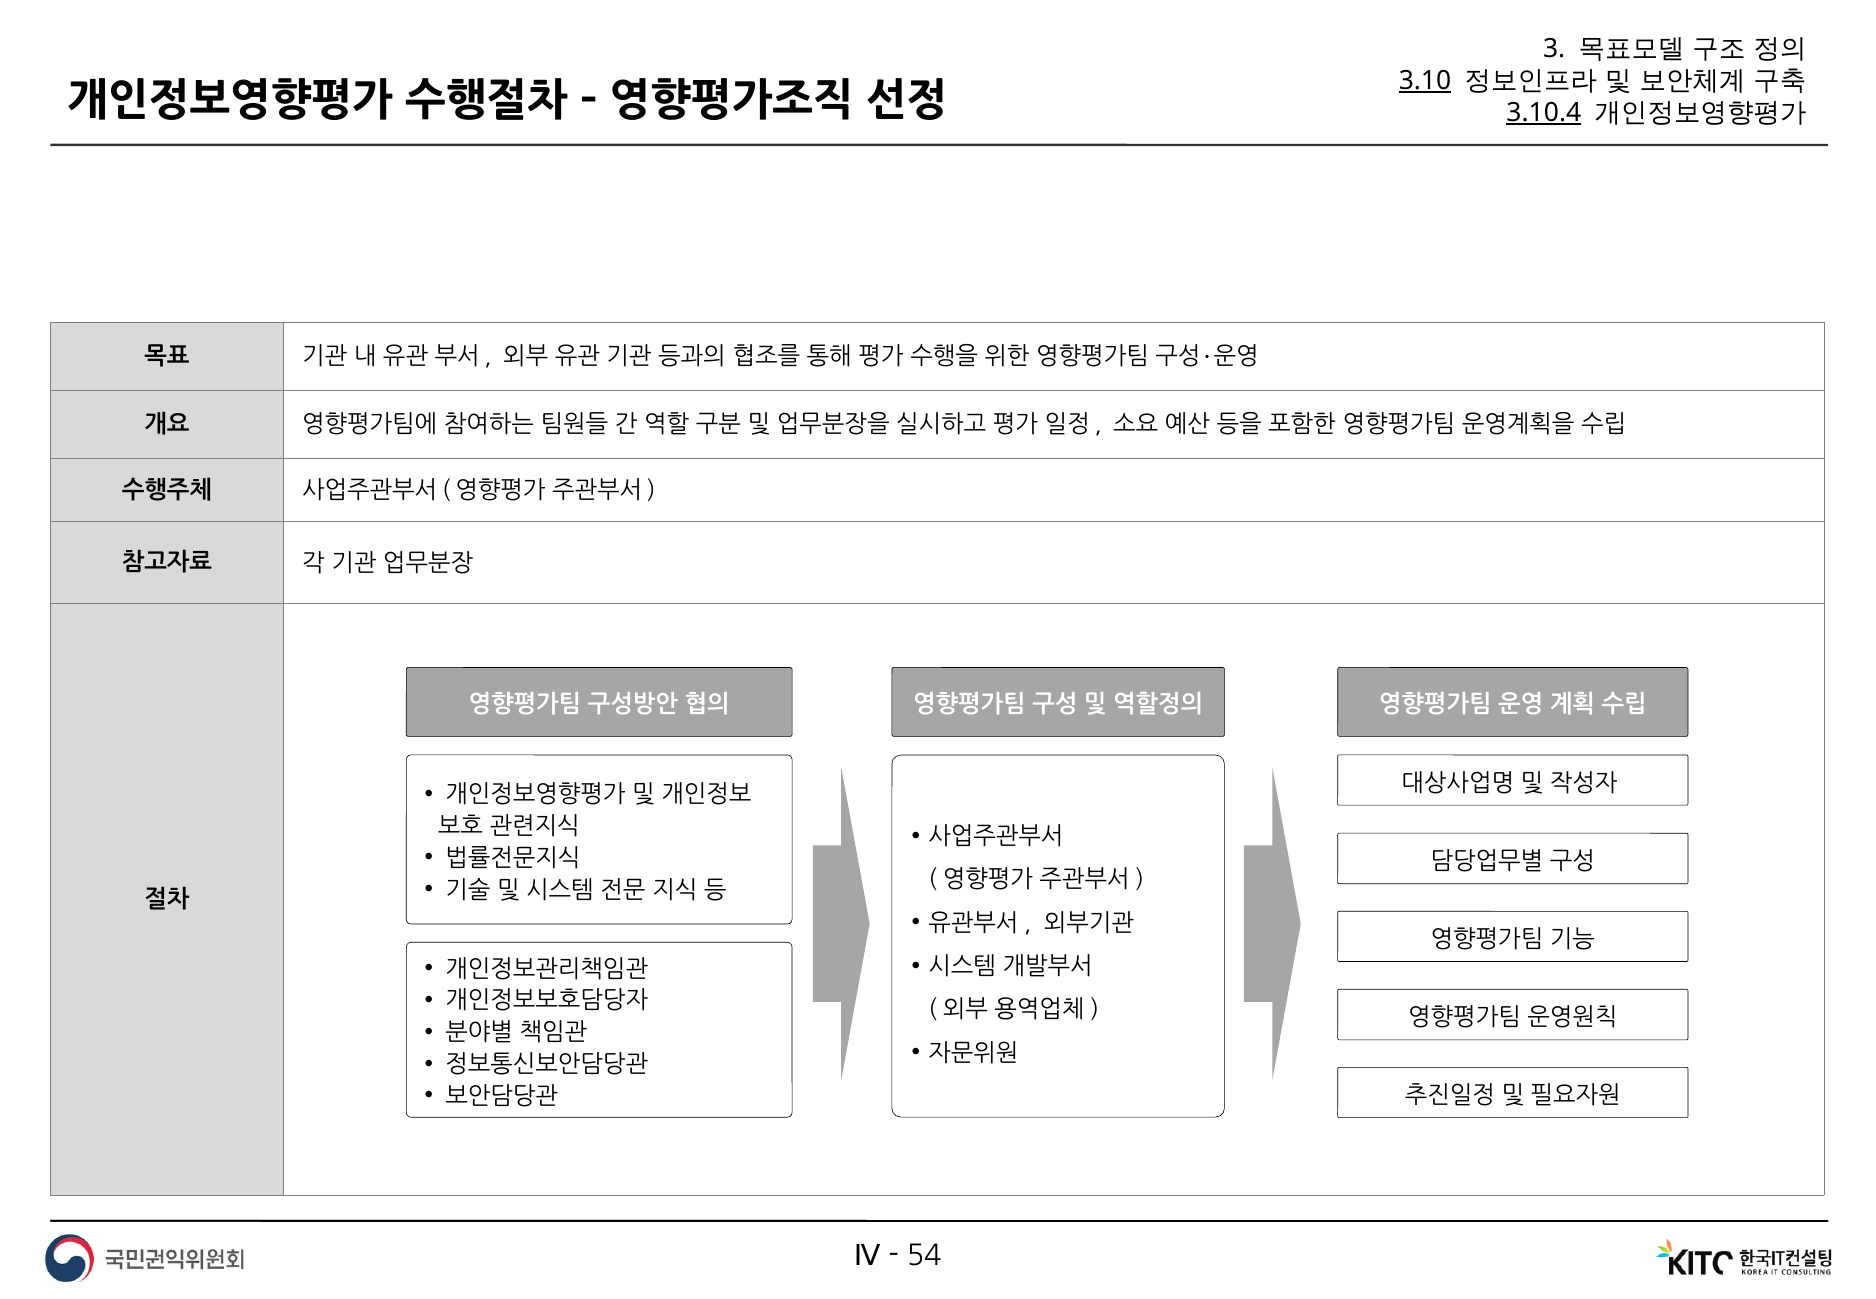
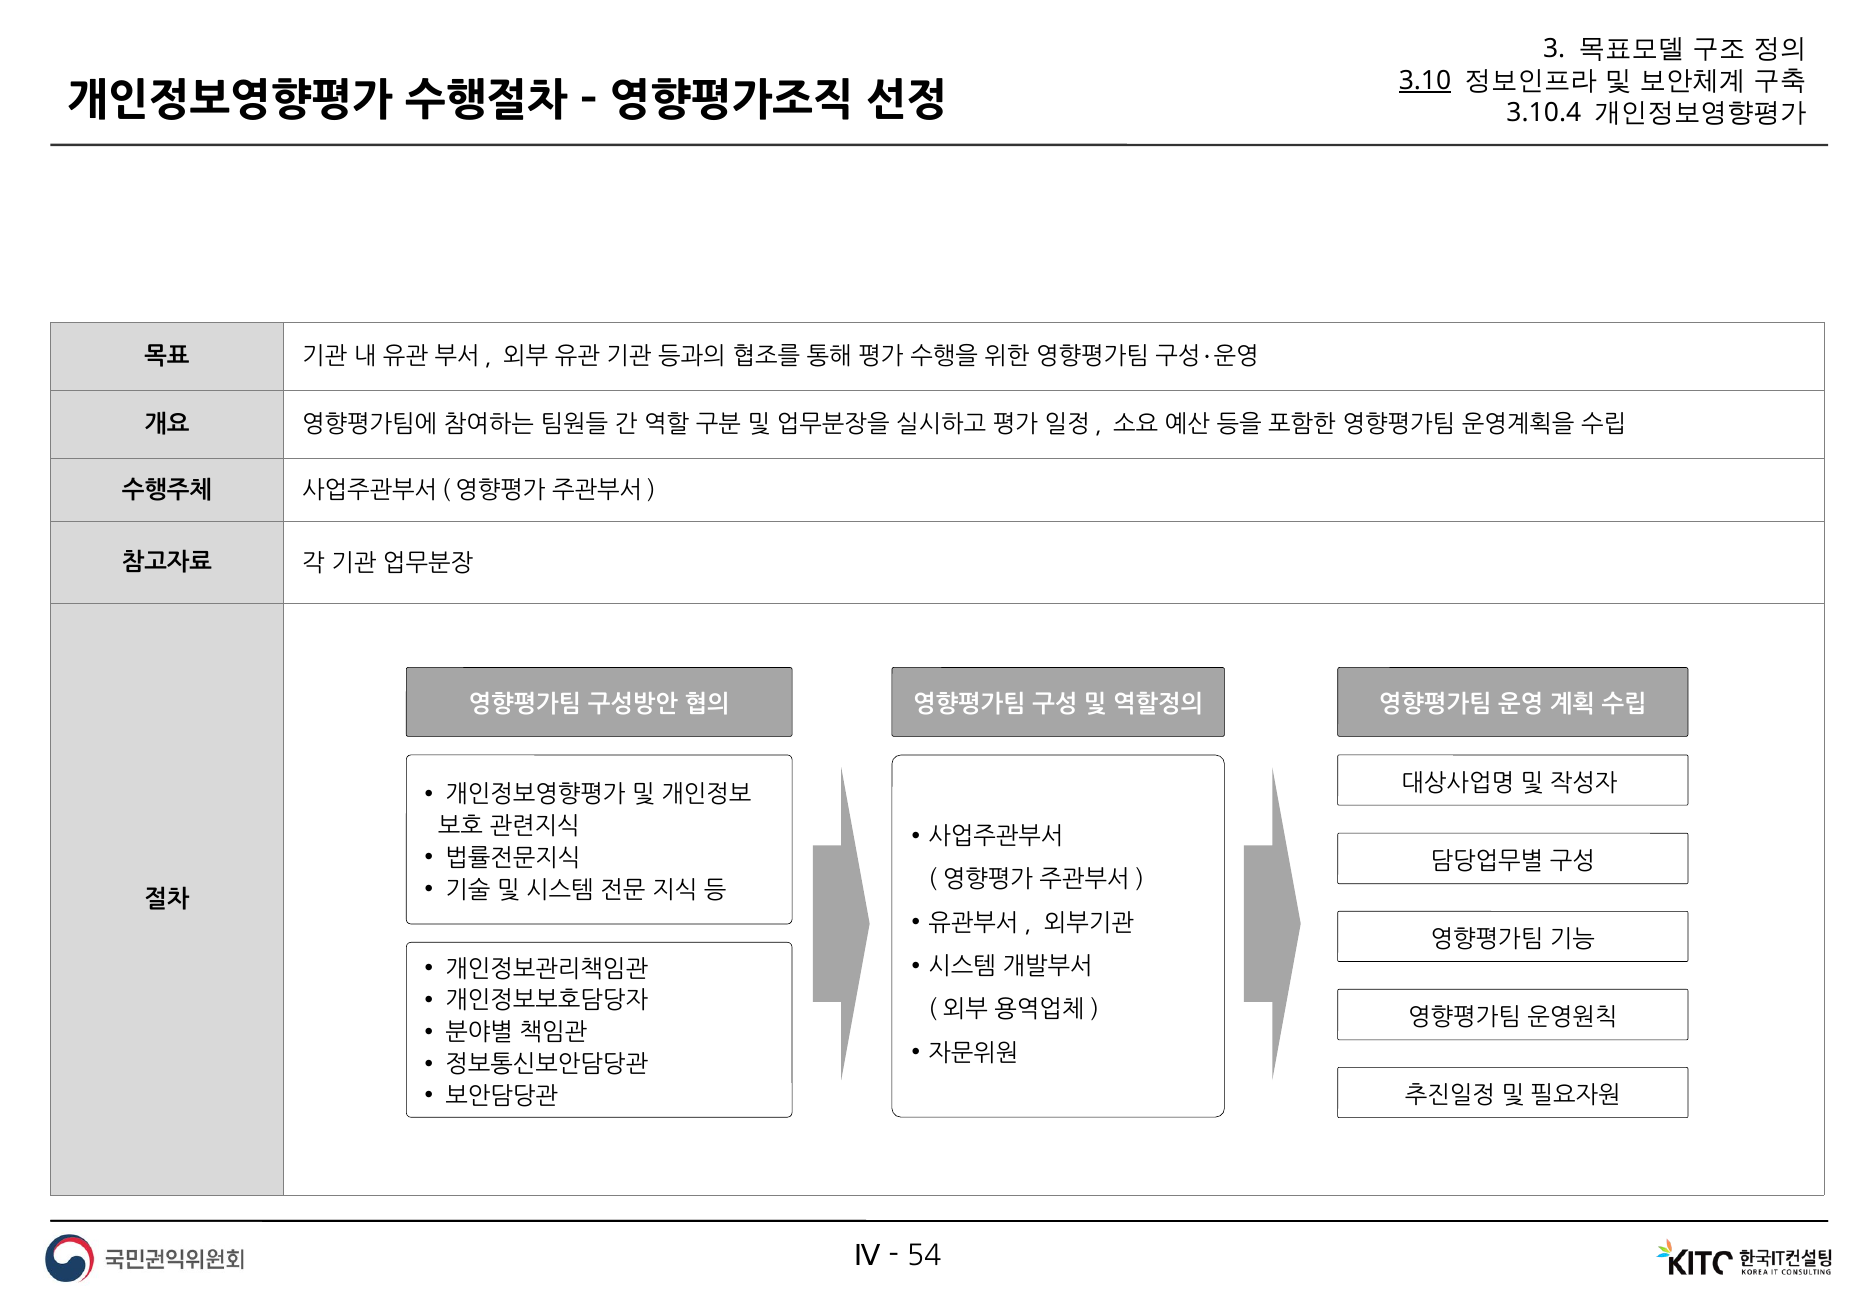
3.10.4 underline: present -> none
